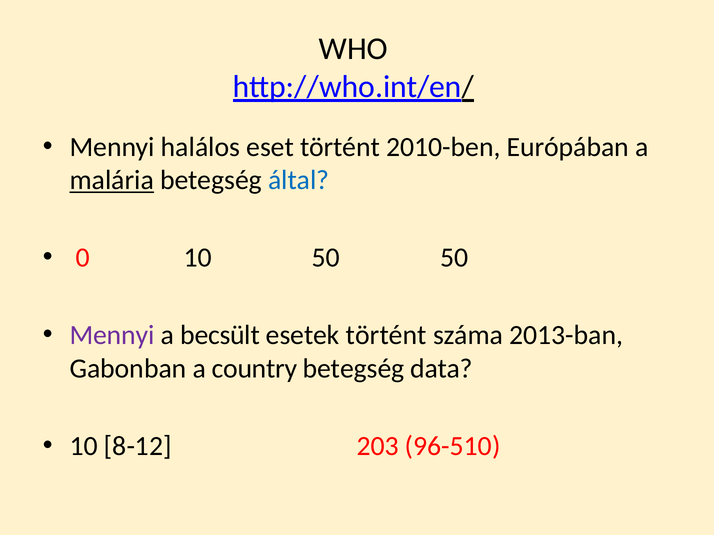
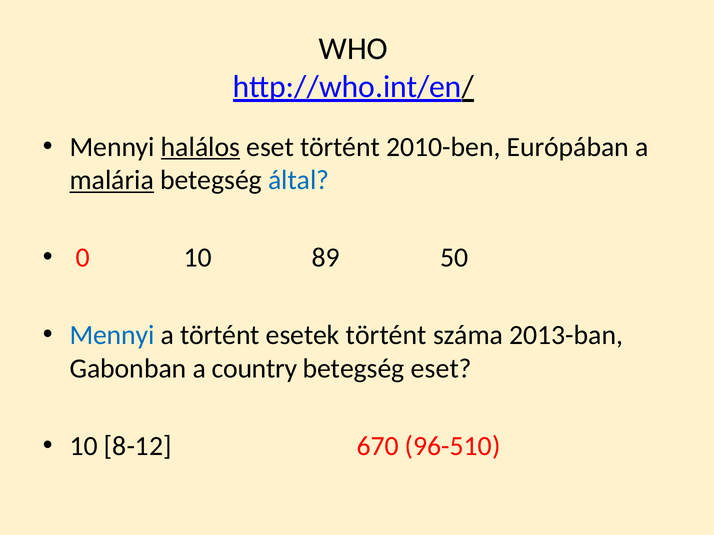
halálos underline: none -> present
10 50: 50 -> 89
Mennyi at (112, 336) colour: purple -> blue
a becsült: becsült -> történt
betegség data: data -> eset
203: 203 -> 670
